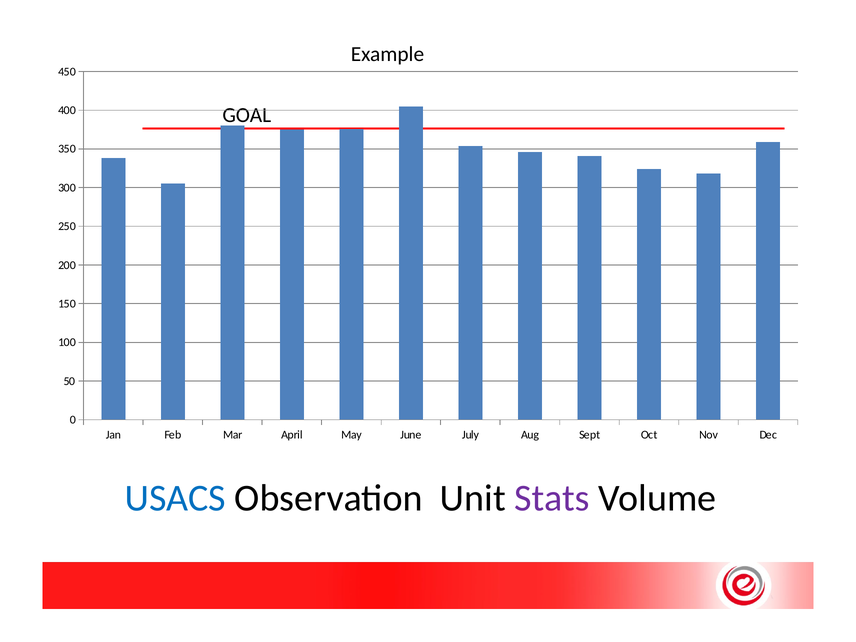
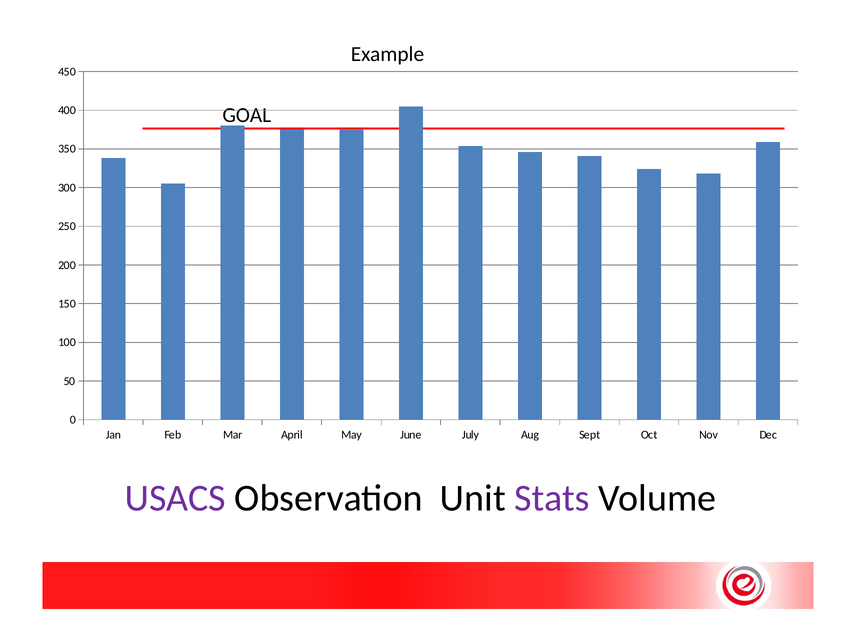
USACS colour: blue -> purple
